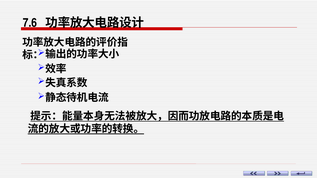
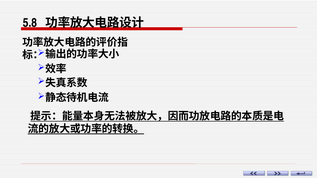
7.6: 7.6 -> 5.8
